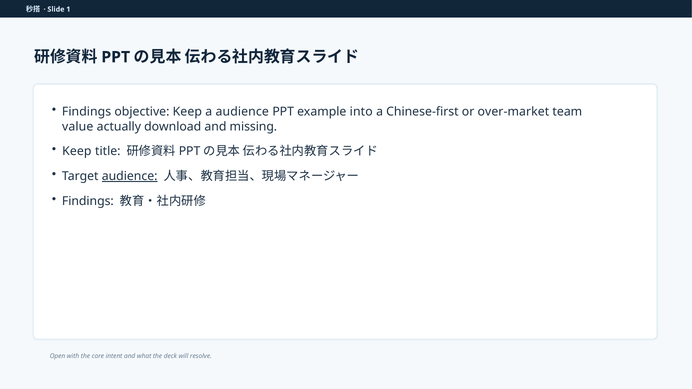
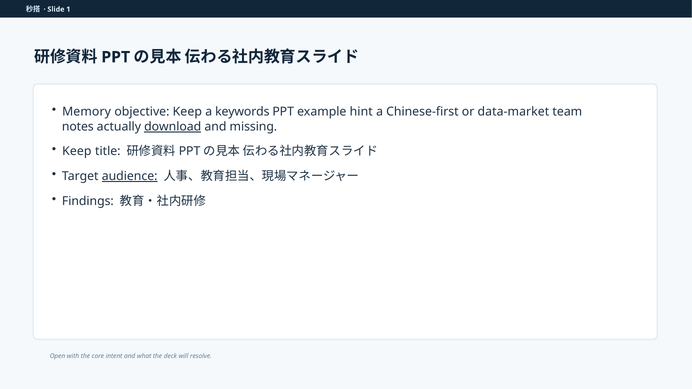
Findings at (87, 112): Findings -> Memory
a audience: audience -> keywords
into: into -> hint
over-market: over-market -> data-market
value: value -> notes
download underline: none -> present
